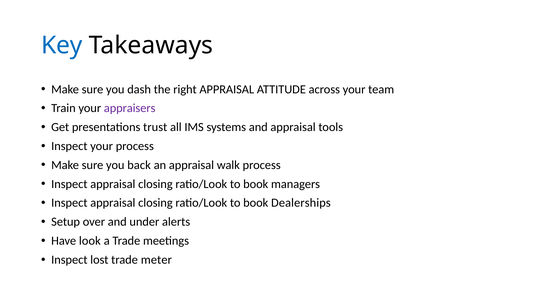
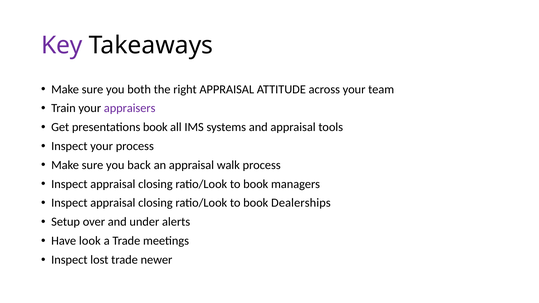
Key colour: blue -> purple
dash: dash -> both
presentations trust: trust -> book
meter: meter -> newer
